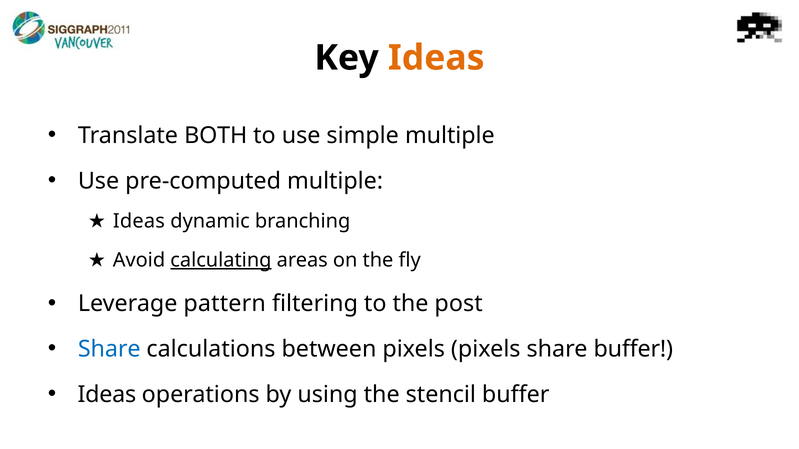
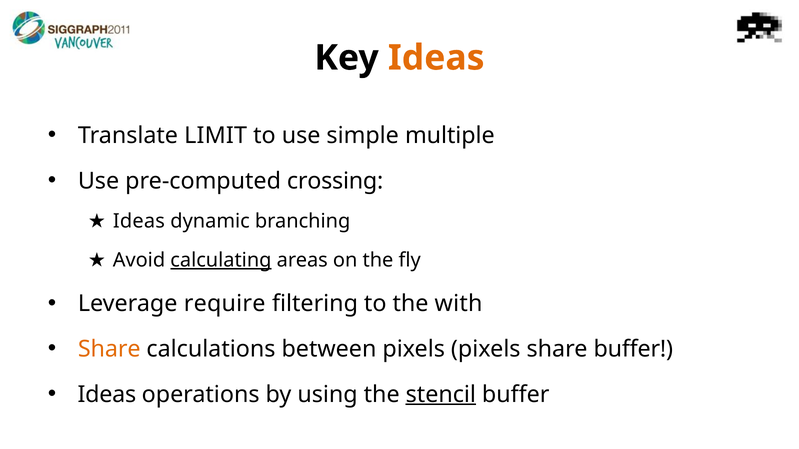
BOTH: BOTH -> LIMIT
pre-computed multiple: multiple -> crossing
pattern: pattern -> require
post: post -> with
Share at (109, 349) colour: blue -> orange
stencil underline: none -> present
